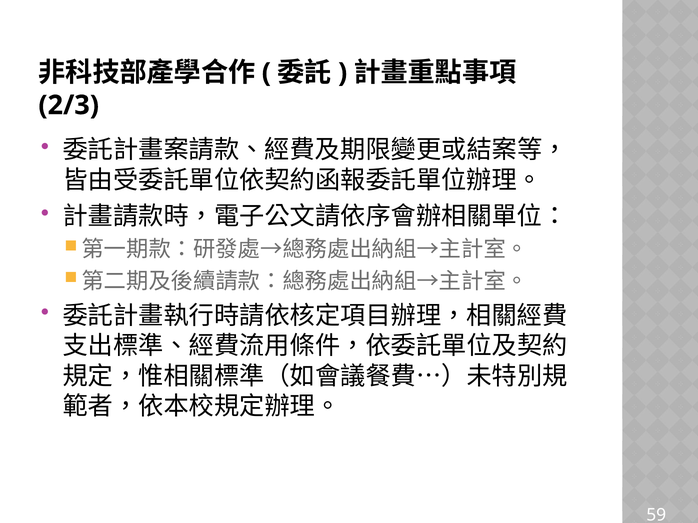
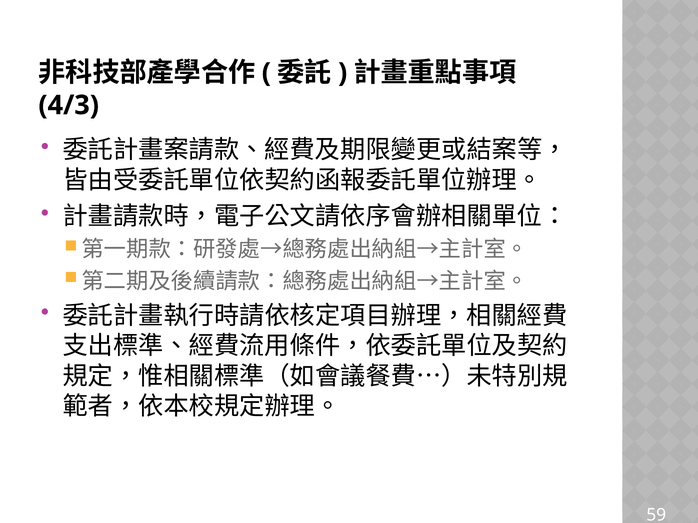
2/3: 2/3 -> 4/3
